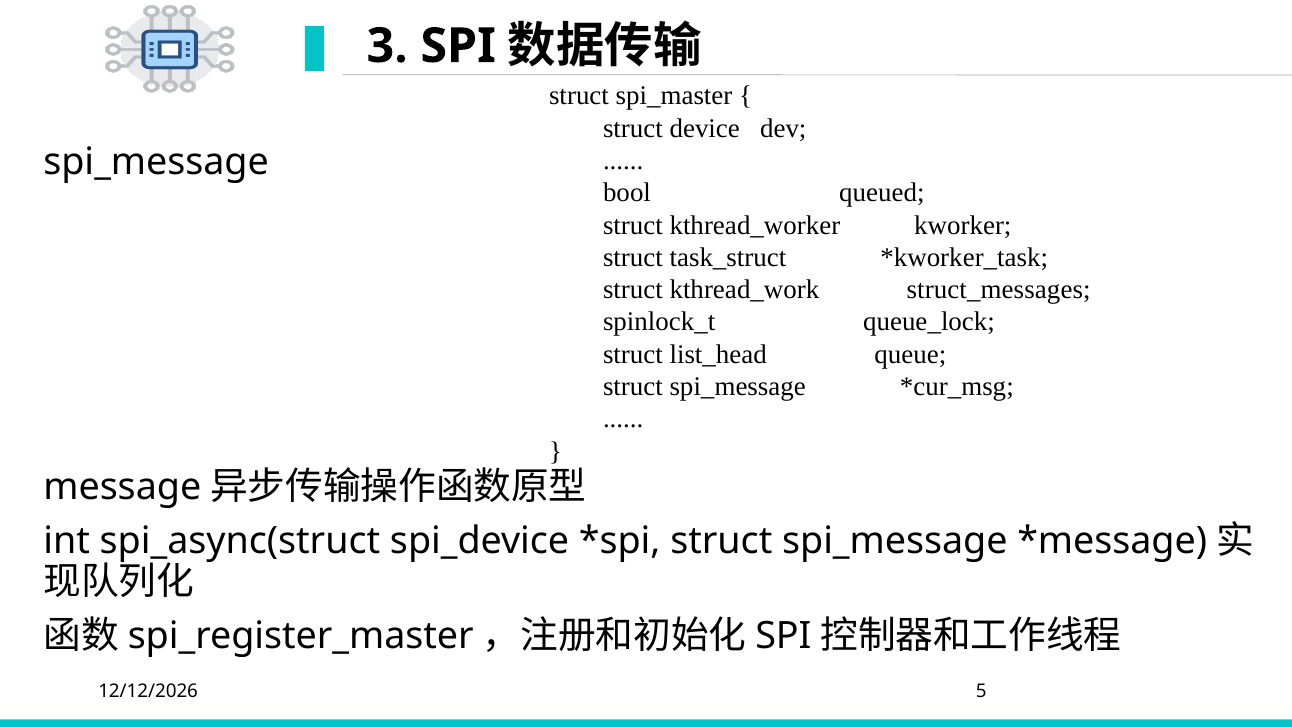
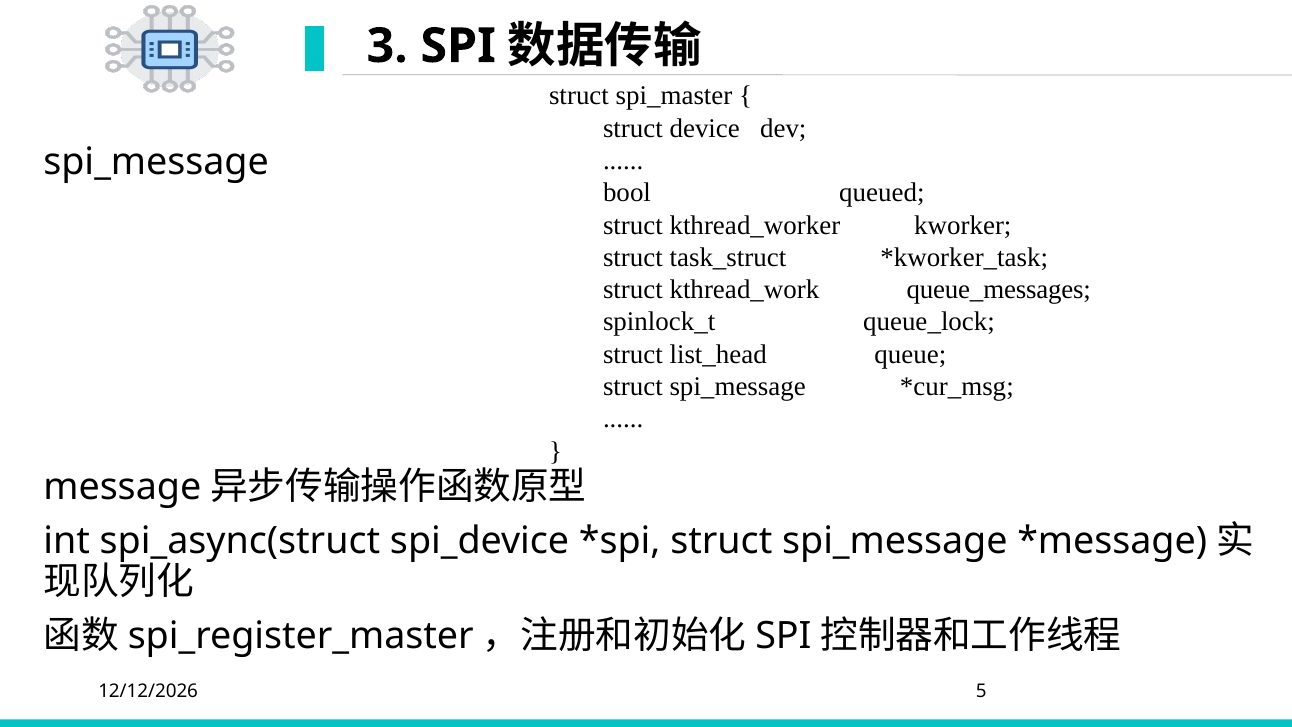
struct_messages: struct_messages -> queue_messages
